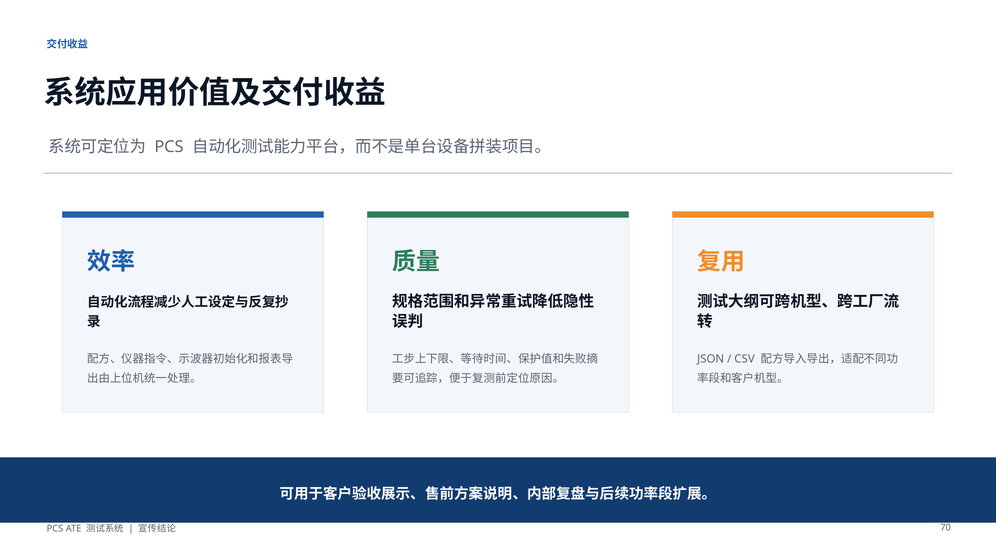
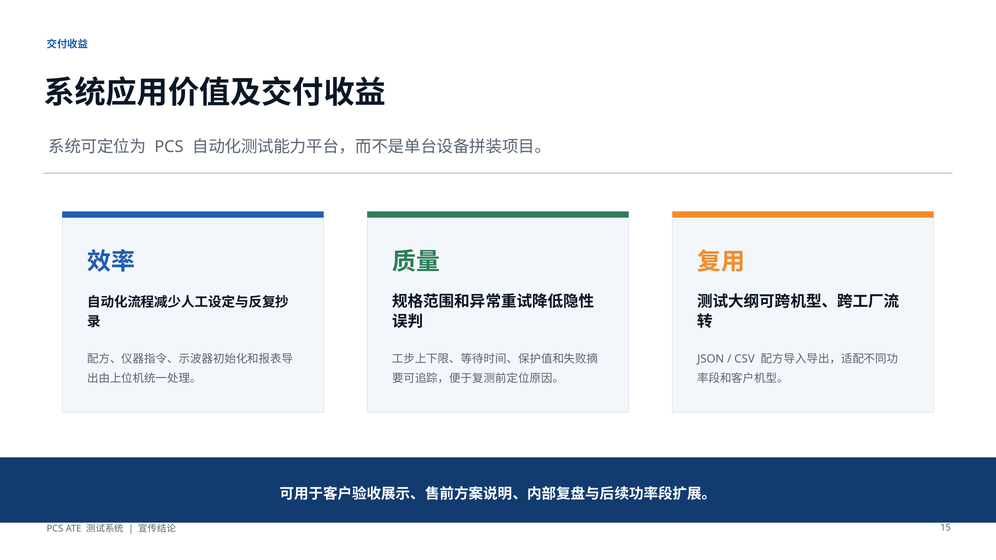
70: 70 -> 15
